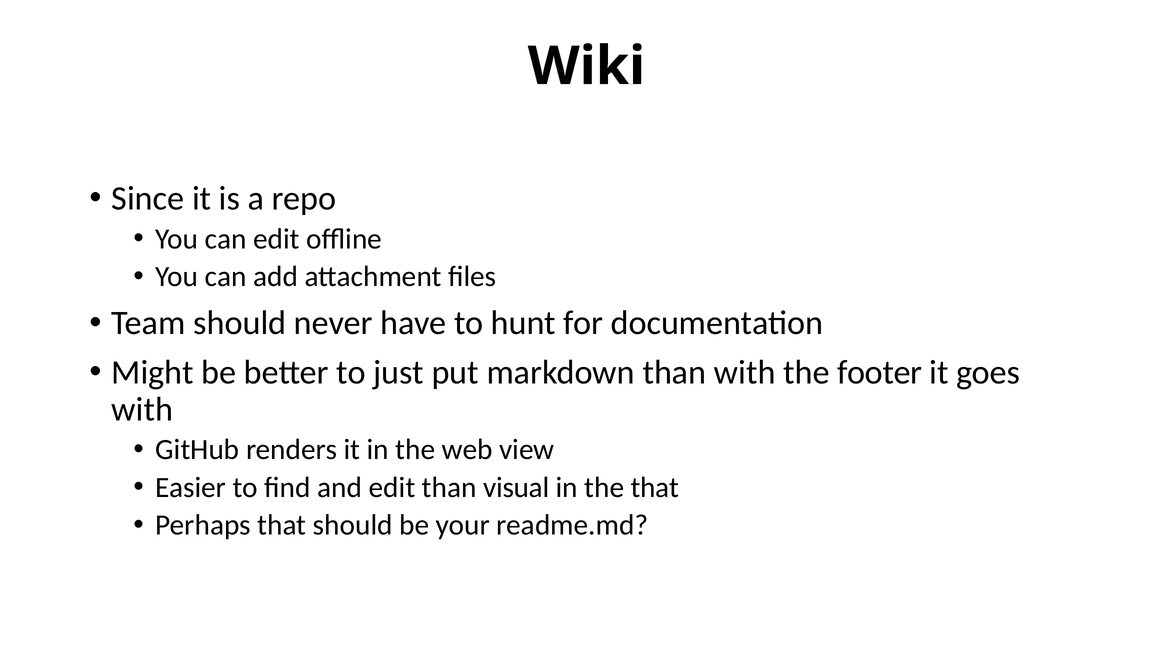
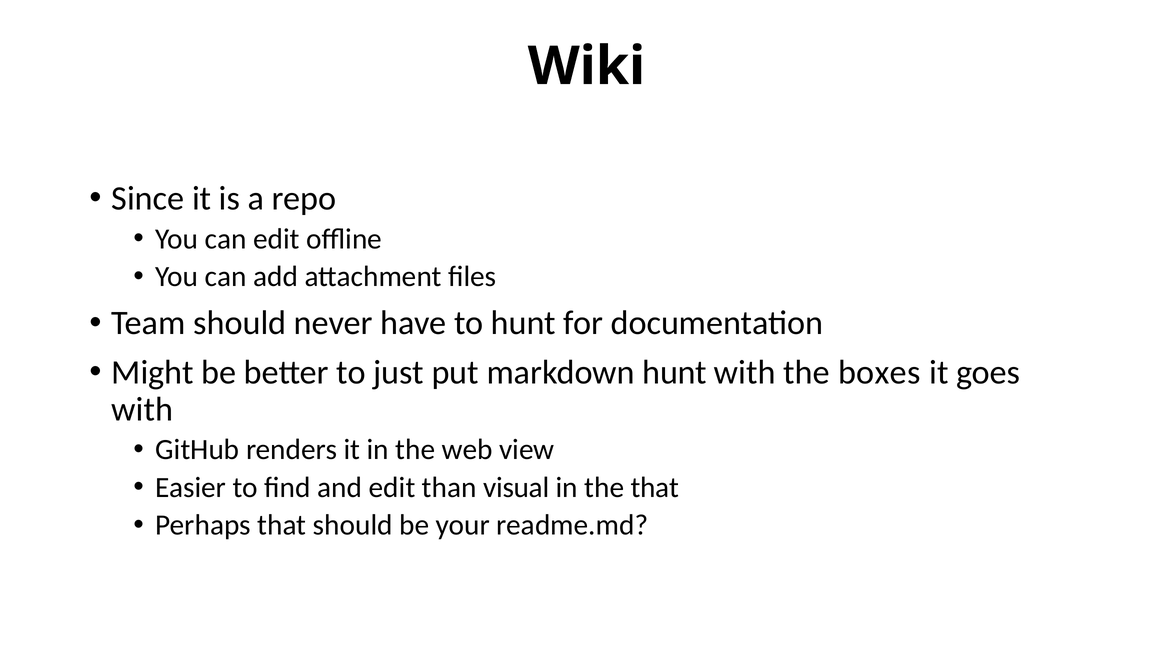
markdown than: than -> hunt
footer: footer -> boxes
